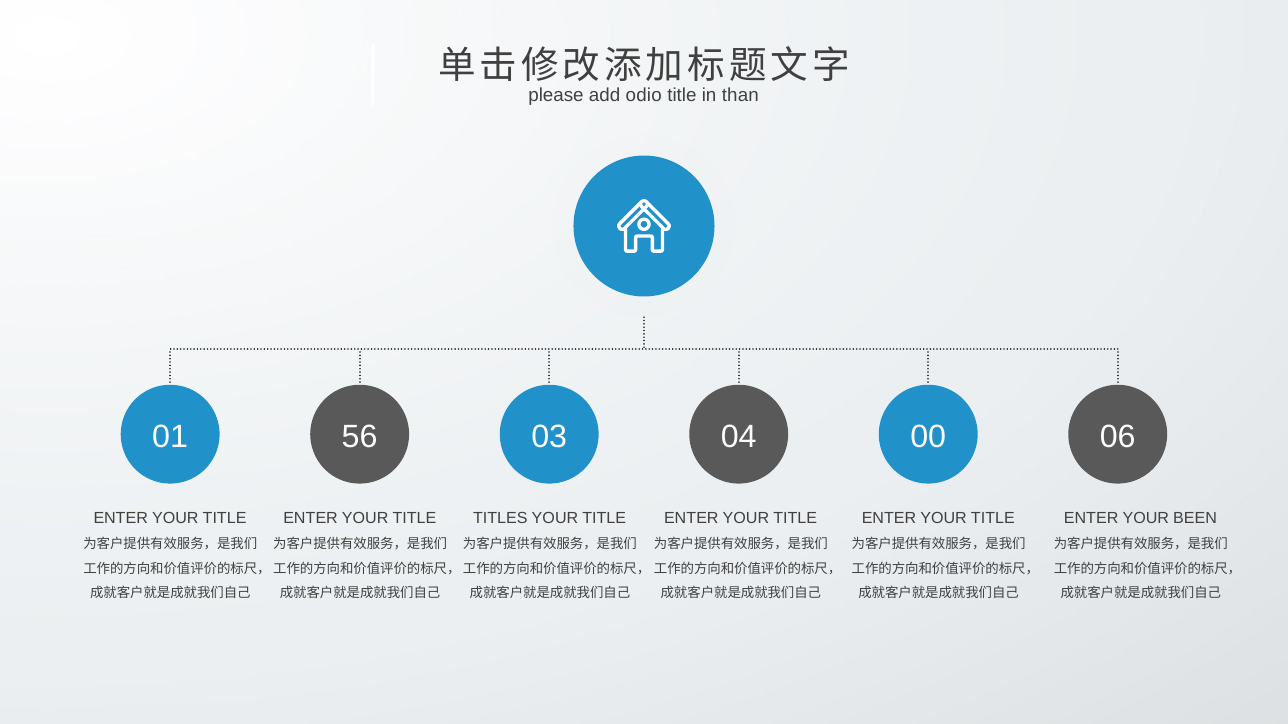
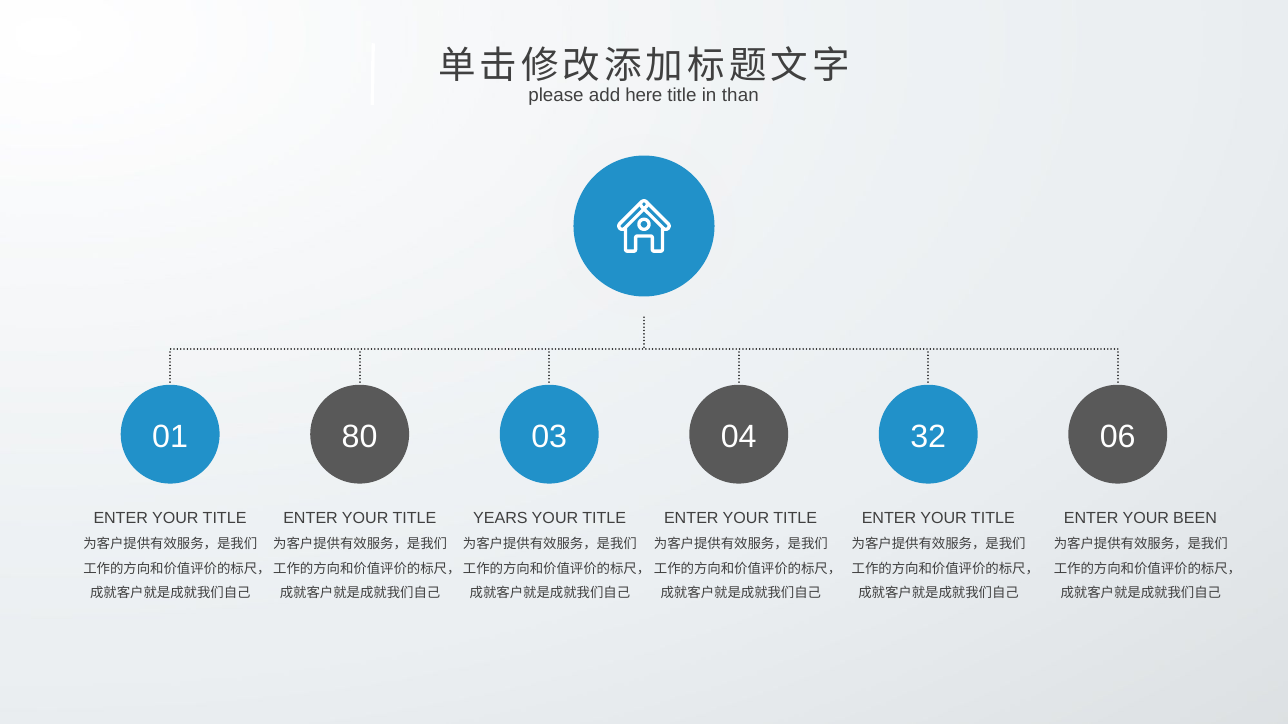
odio: odio -> here
56: 56 -> 80
00: 00 -> 32
TITLES: TITLES -> YEARS
